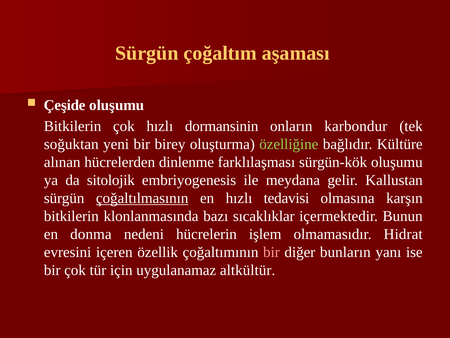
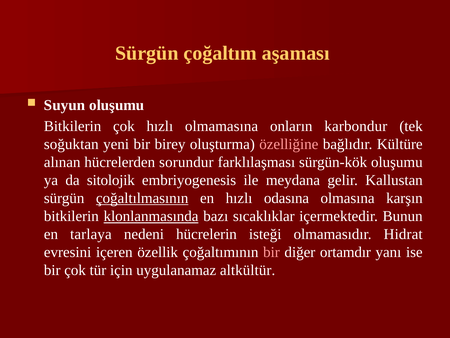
Çeşide: Çeşide -> Suyun
dormansinin: dormansinin -> olmamasına
özelliğine colour: light green -> pink
dinlenme: dinlenme -> sorundur
tedavisi: tedavisi -> odasına
klonlanmasında underline: none -> present
donma: donma -> tarlaya
işlem: işlem -> isteği
bunların: bunların -> ortamdır
